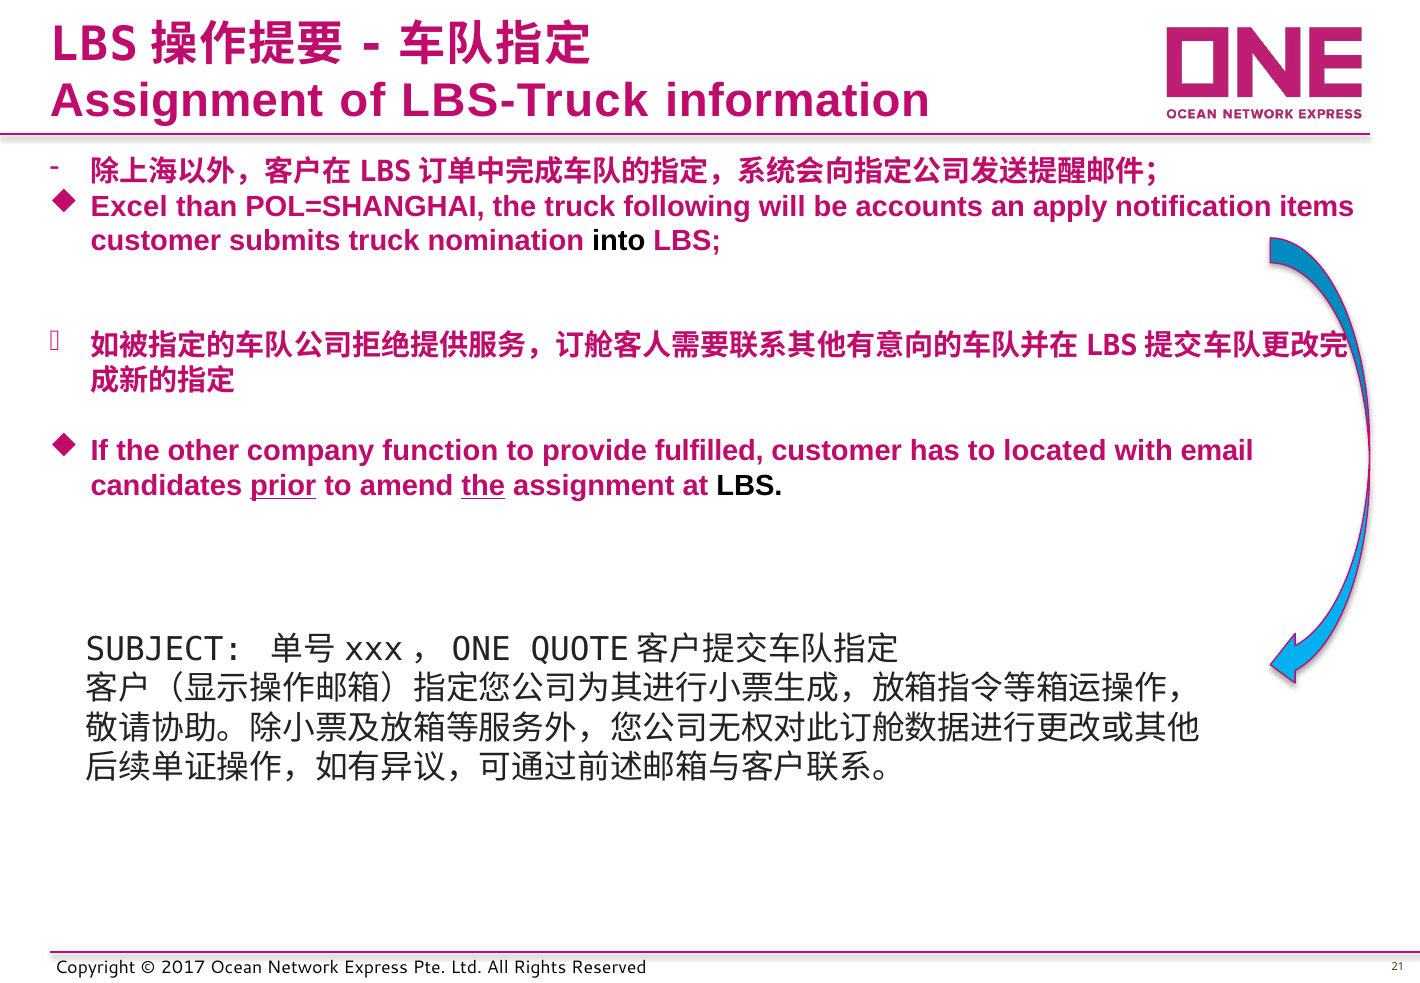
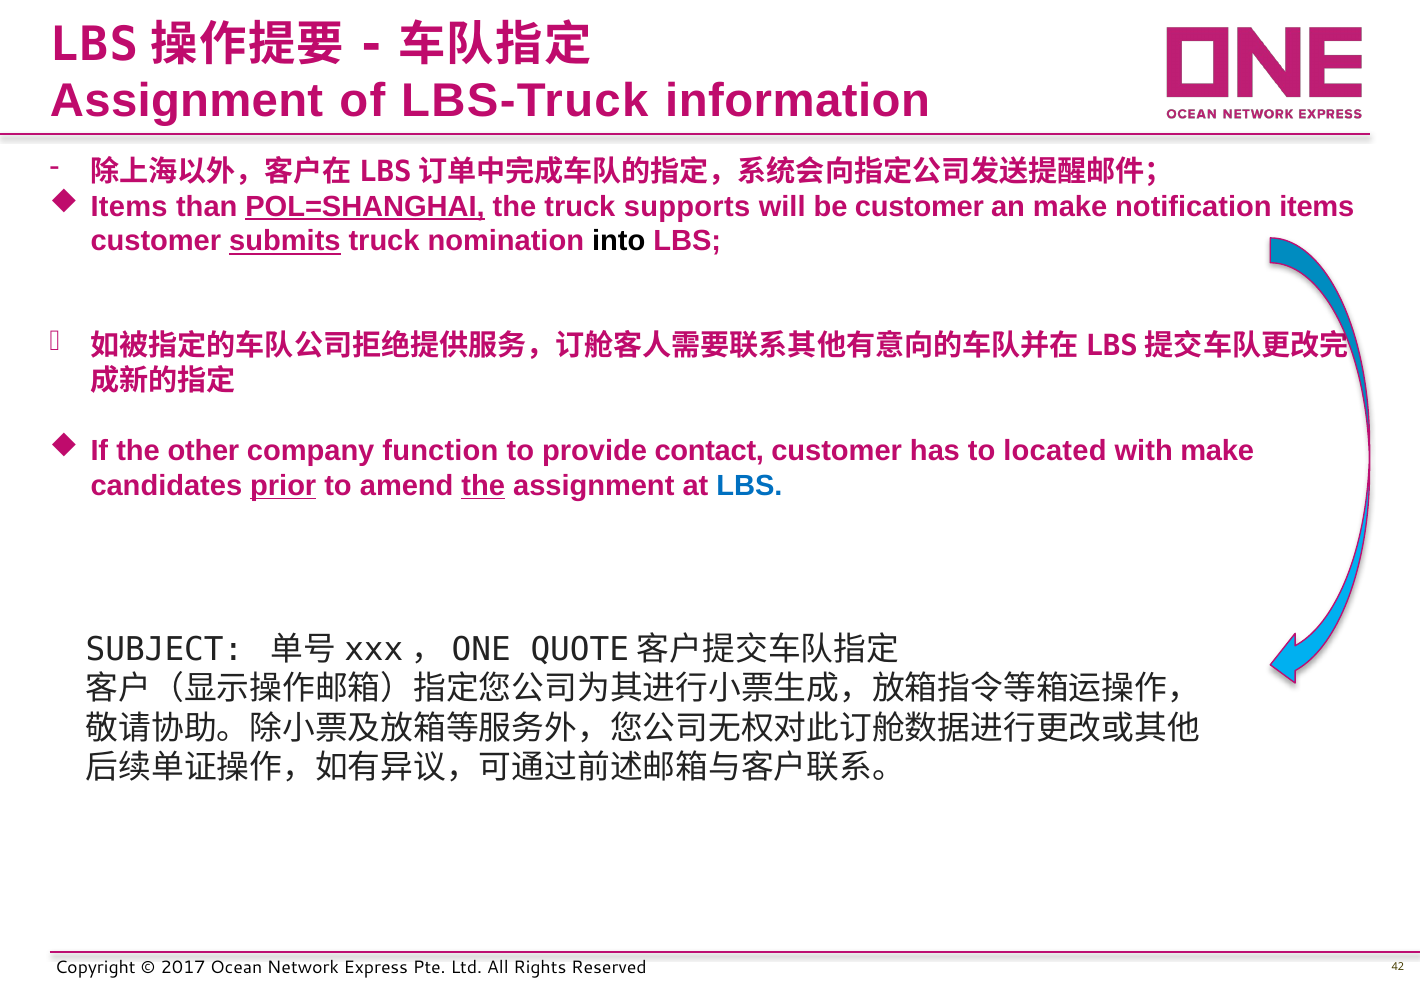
Excel at (129, 206): Excel -> Items
POL=SHANGHAI underline: none -> present
following: following -> supports
be accounts: accounts -> customer
an apply: apply -> make
submits underline: none -> present
fulfilled: fulfilled -> contact
with email: email -> make
LBS at (749, 486) colour: black -> blue
21: 21 -> 42
